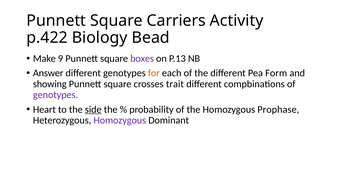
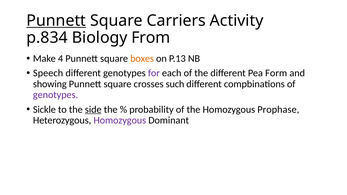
Punnett at (56, 21) underline: none -> present
p.422: p.422 -> p.834
Bead: Bead -> From
9: 9 -> 4
boxes colour: purple -> orange
Answer: Answer -> Speech
for colour: orange -> purple
trait: trait -> such
Heart: Heart -> Sickle
